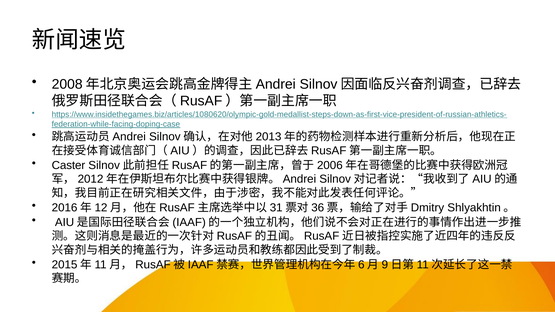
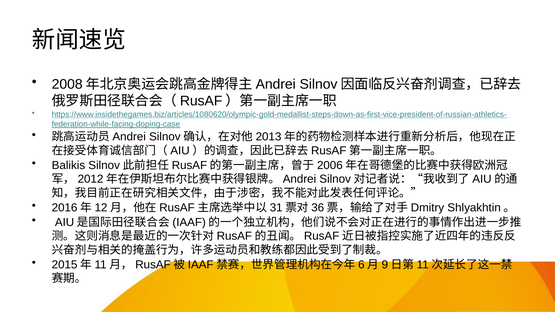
Caster: Caster -> Balikis
